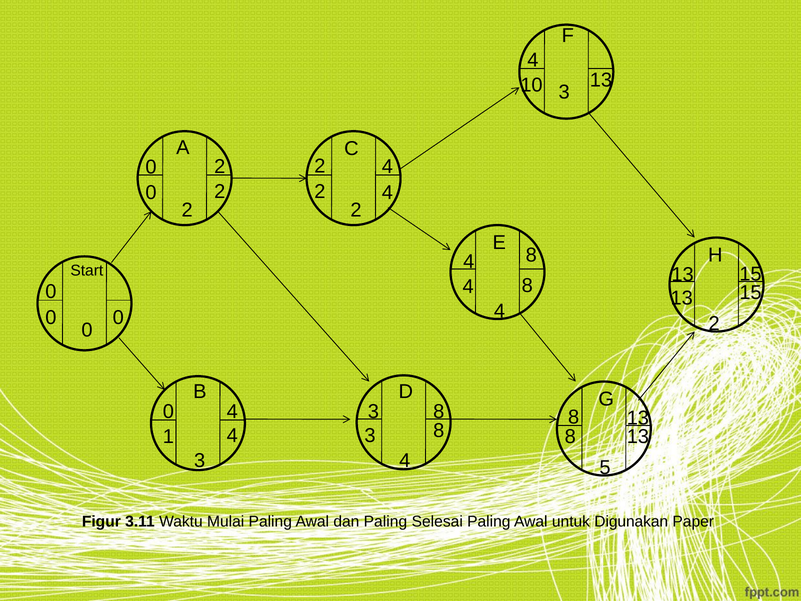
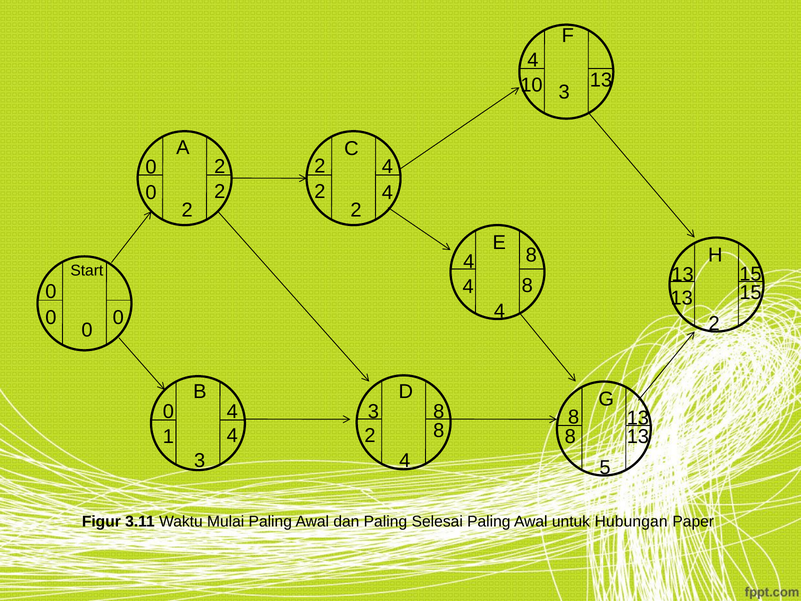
1 3: 3 -> 2
Digunakan: Digunakan -> Hubungan
